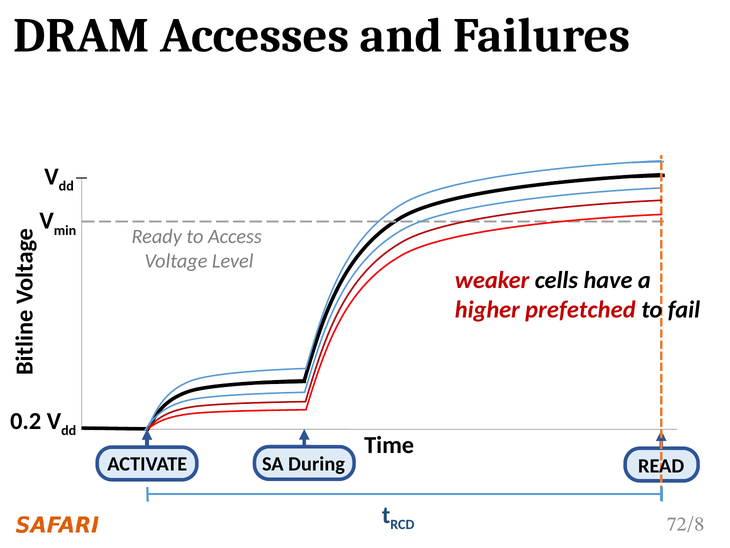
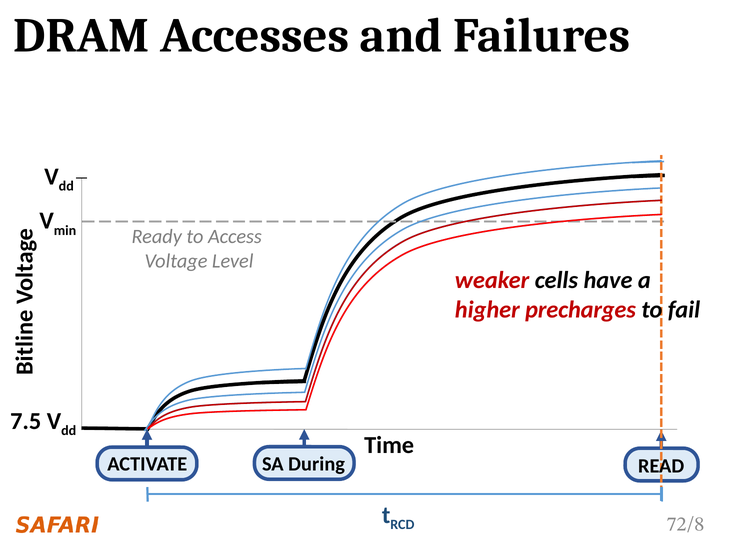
prefetched: prefetched -> precharges
0.2: 0.2 -> 7.5
